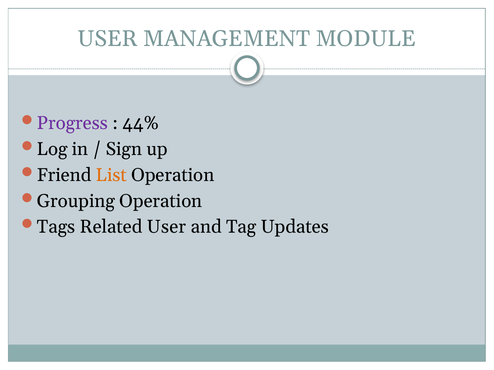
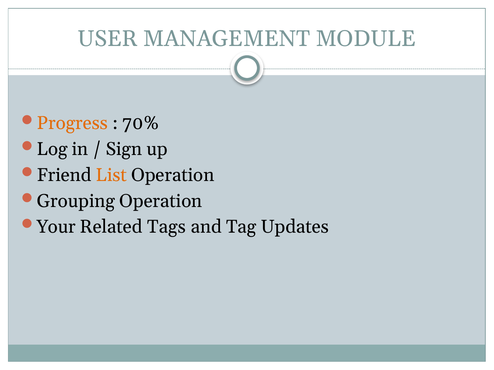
Progress colour: purple -> orange
44%: 44% -> 70%
Tags: Tags -> Your
Related User: User -> Tags
